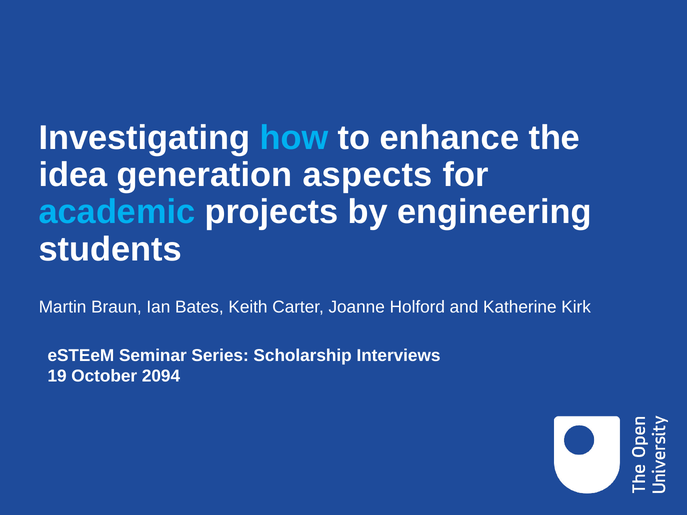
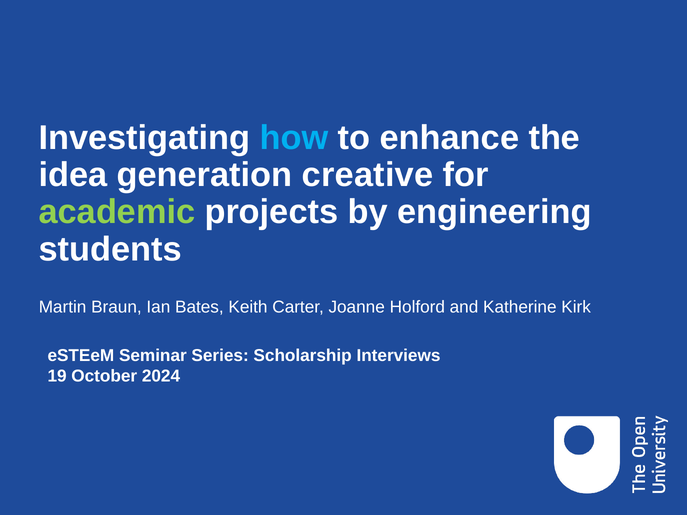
aspects: aspects -> creative
academic colour: light blue -> light green
2094: 2094 -> 2024
